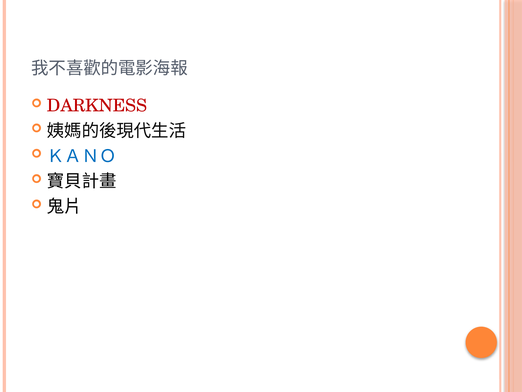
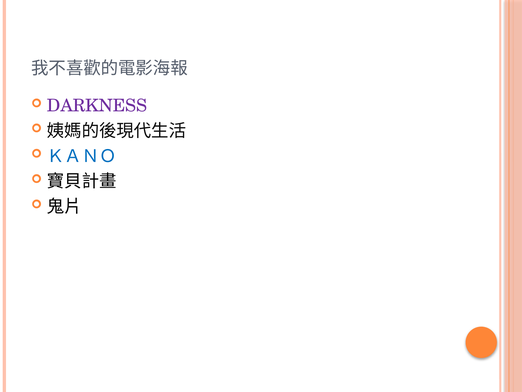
DARKNESS colour: red -> purple
